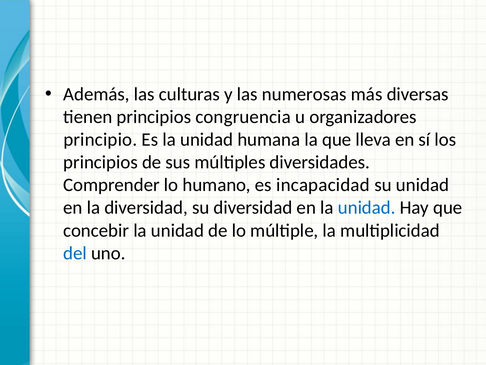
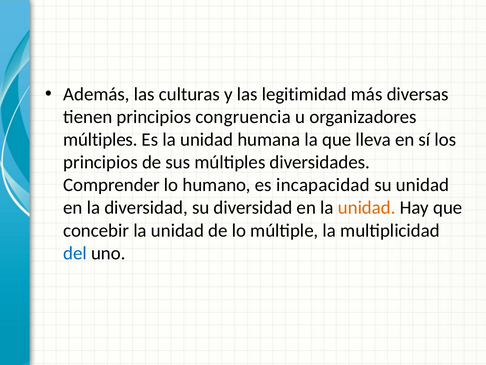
numerosas: numerosas -> legitimidad
principio at (100, 139): principio -> múltiples
unidad at (367, 207) colour: blue -> orange
